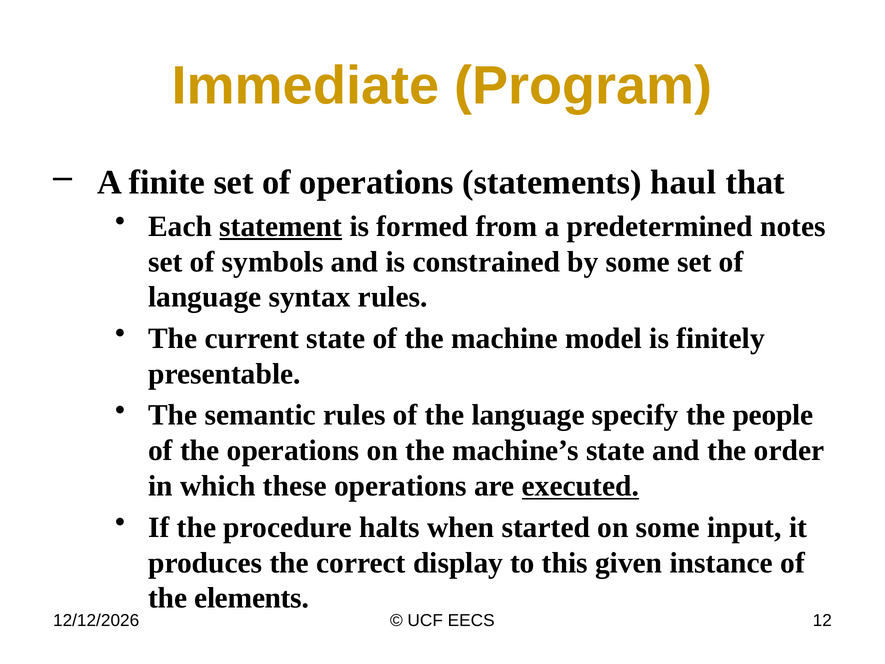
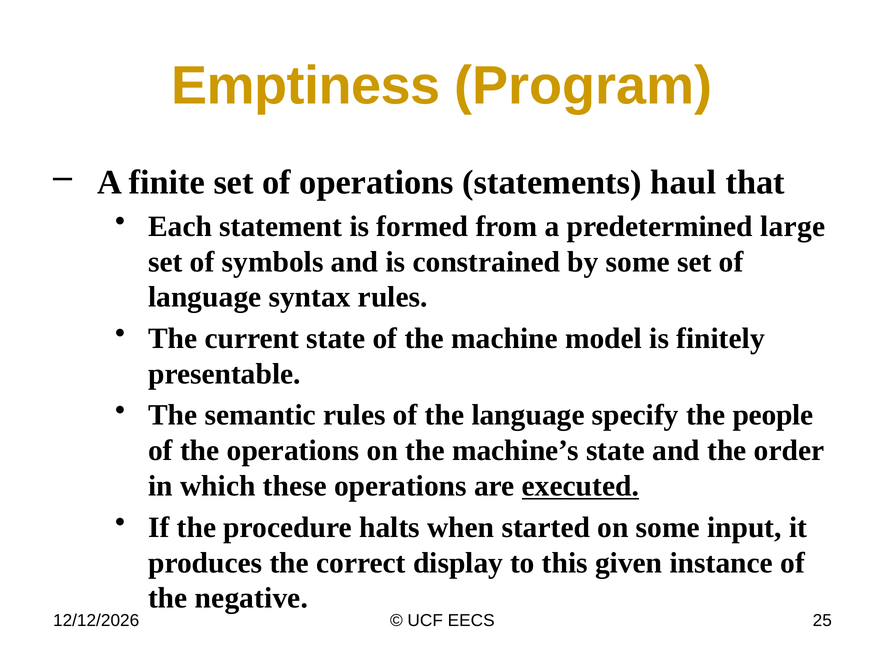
Immediate: Immediate -> Emptiness
statement underline: present -> none
notes: notes -> large
elements: elements -> negative
12: 12 -> 25
